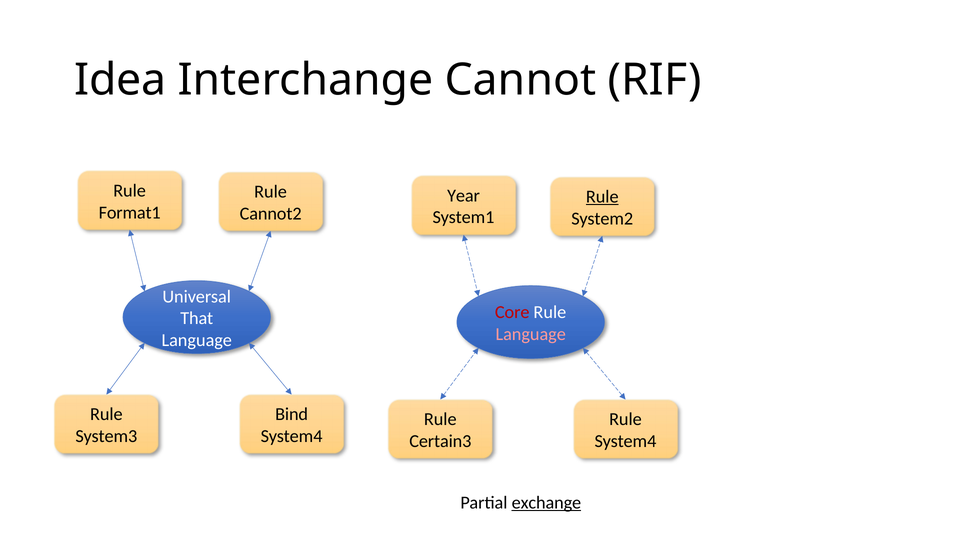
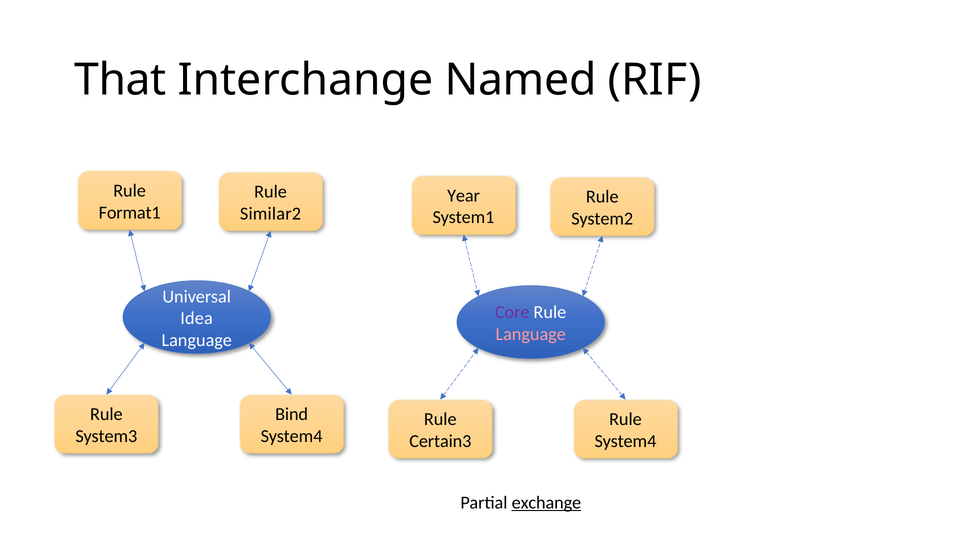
Idea: Idea -> That
Cannot: Cannot -> Named
Rule at (602, 197) underline: present -> none
Cannot2: Cannot2 -> Similar2
Core colour: red -> purple
That: That -> Idea
